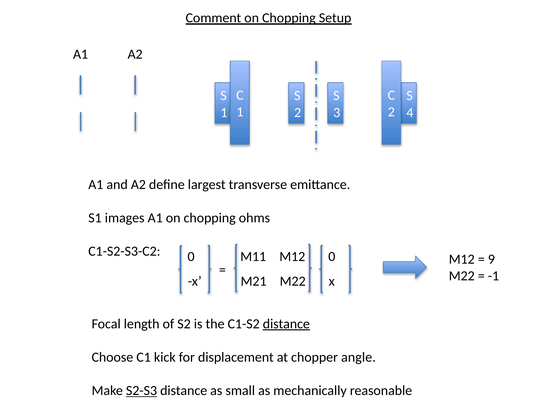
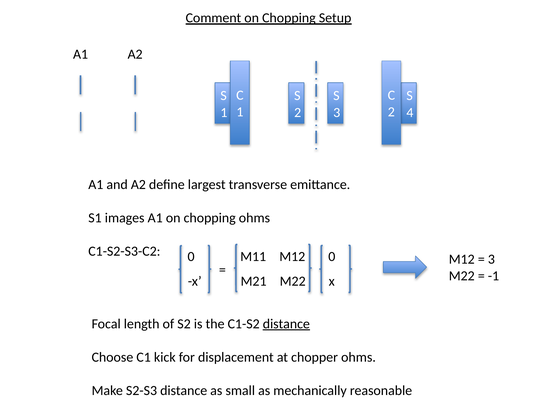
9 at (491, 259): 9 -> 3
chopper angle: angle -> ohms
S2-S3 underline: present -> none
